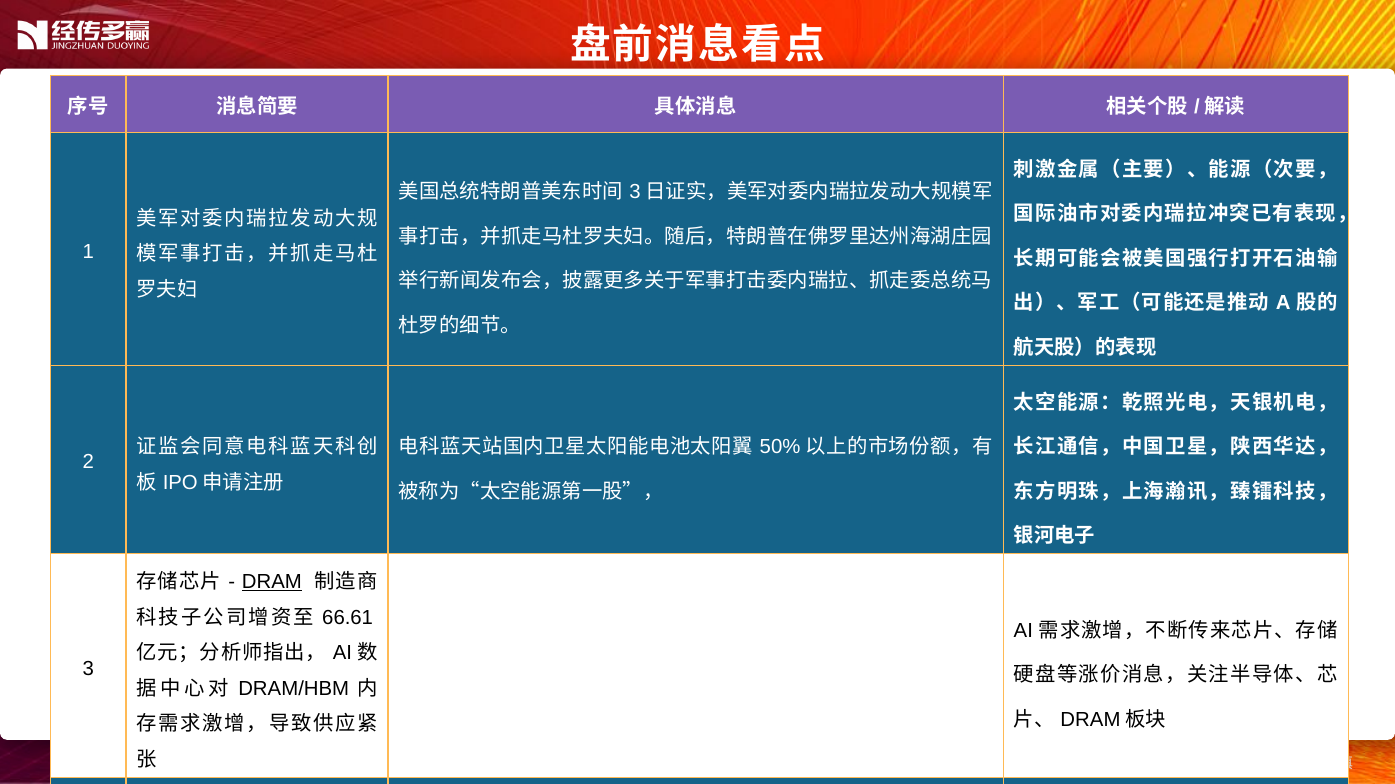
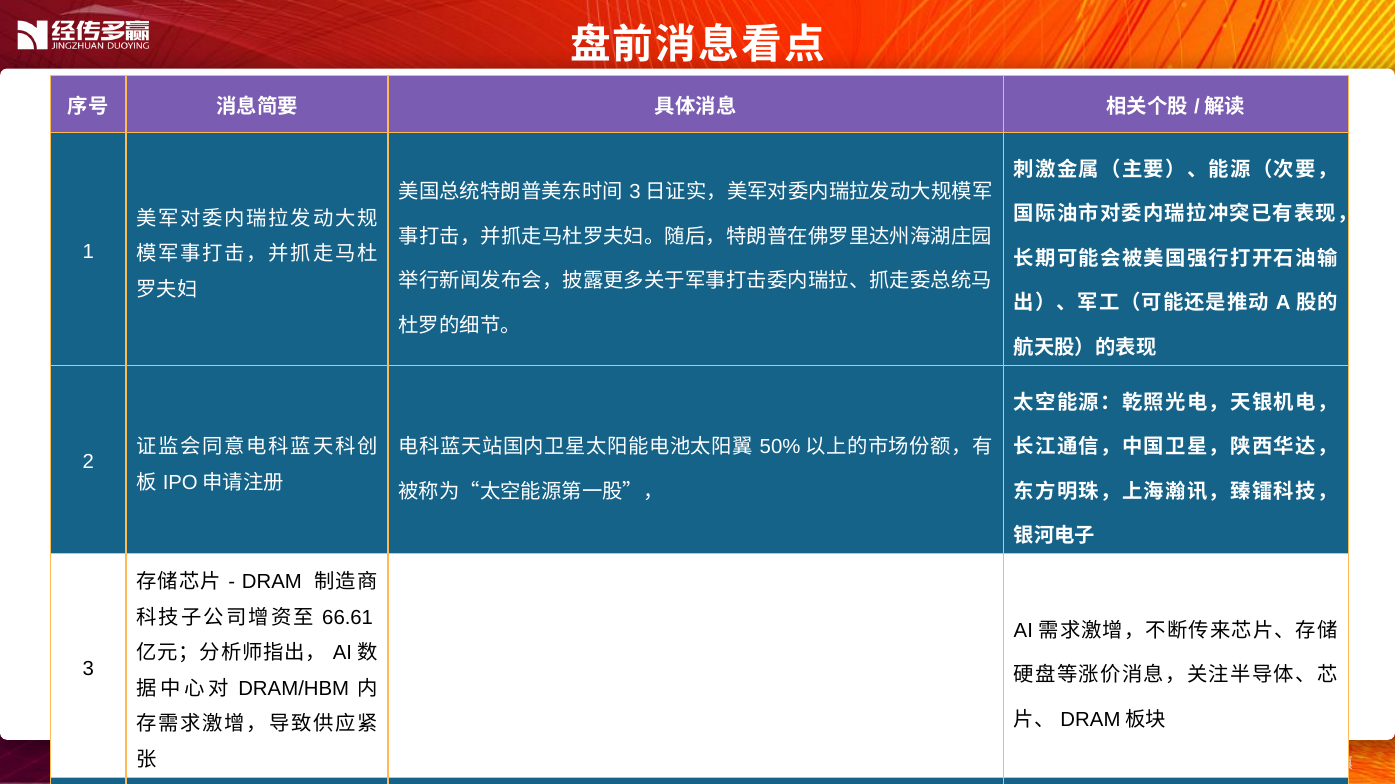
DRAM underline: present -> none
